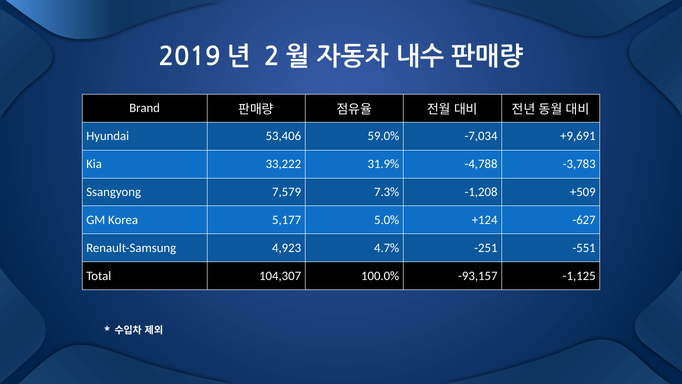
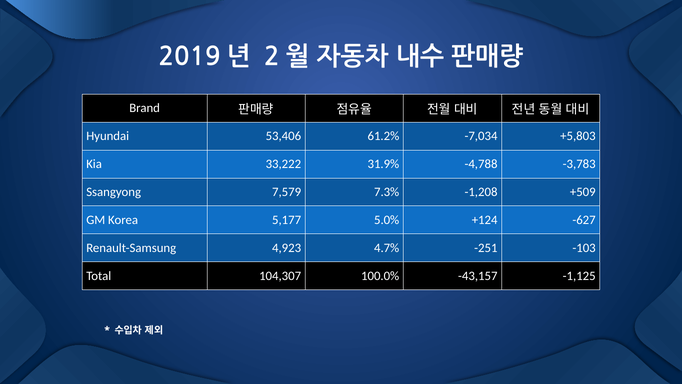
59.0%: 59.0% -> 61.2%
+9,691: +9,691 -> +5,803
-551: -551 -> -103
-93,157: -93,157 -> -43,157
